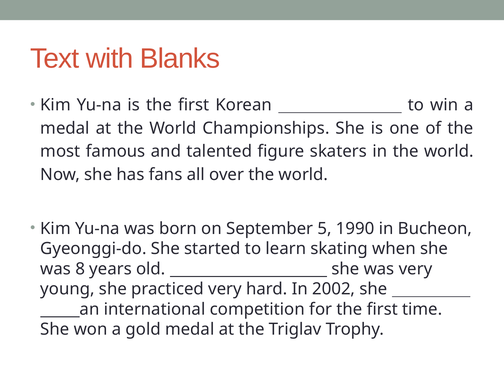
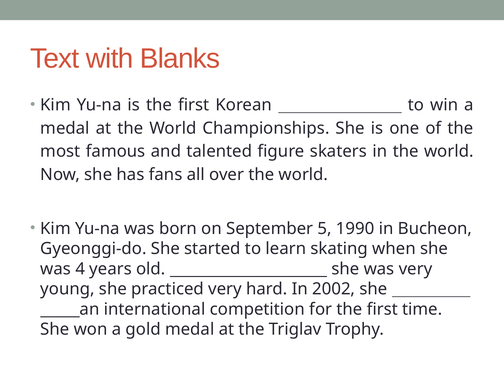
8: 8 -> 4
